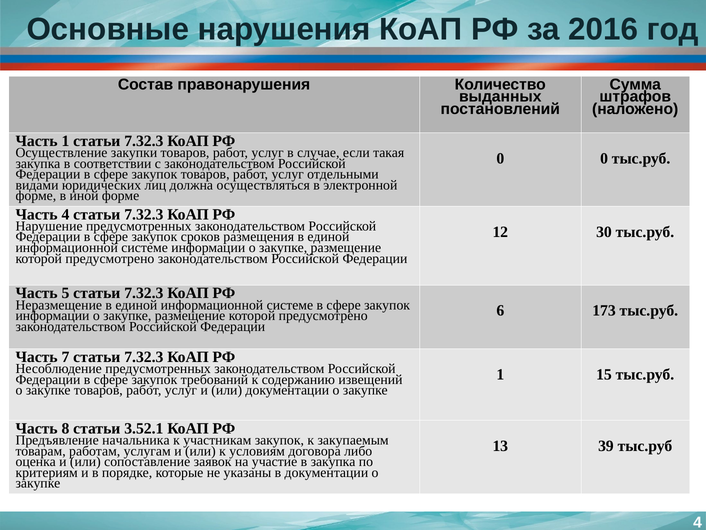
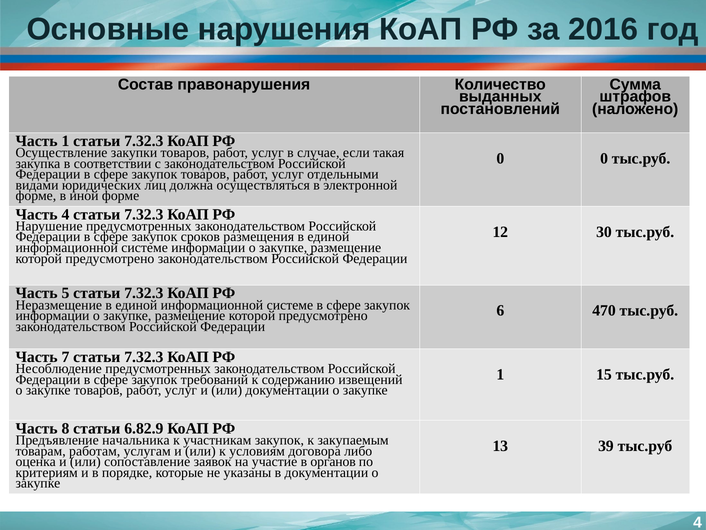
173: 173 -> 470
3.52.1: 3.52.1 -> 6.82.9
в закупка: закупка -> органов
